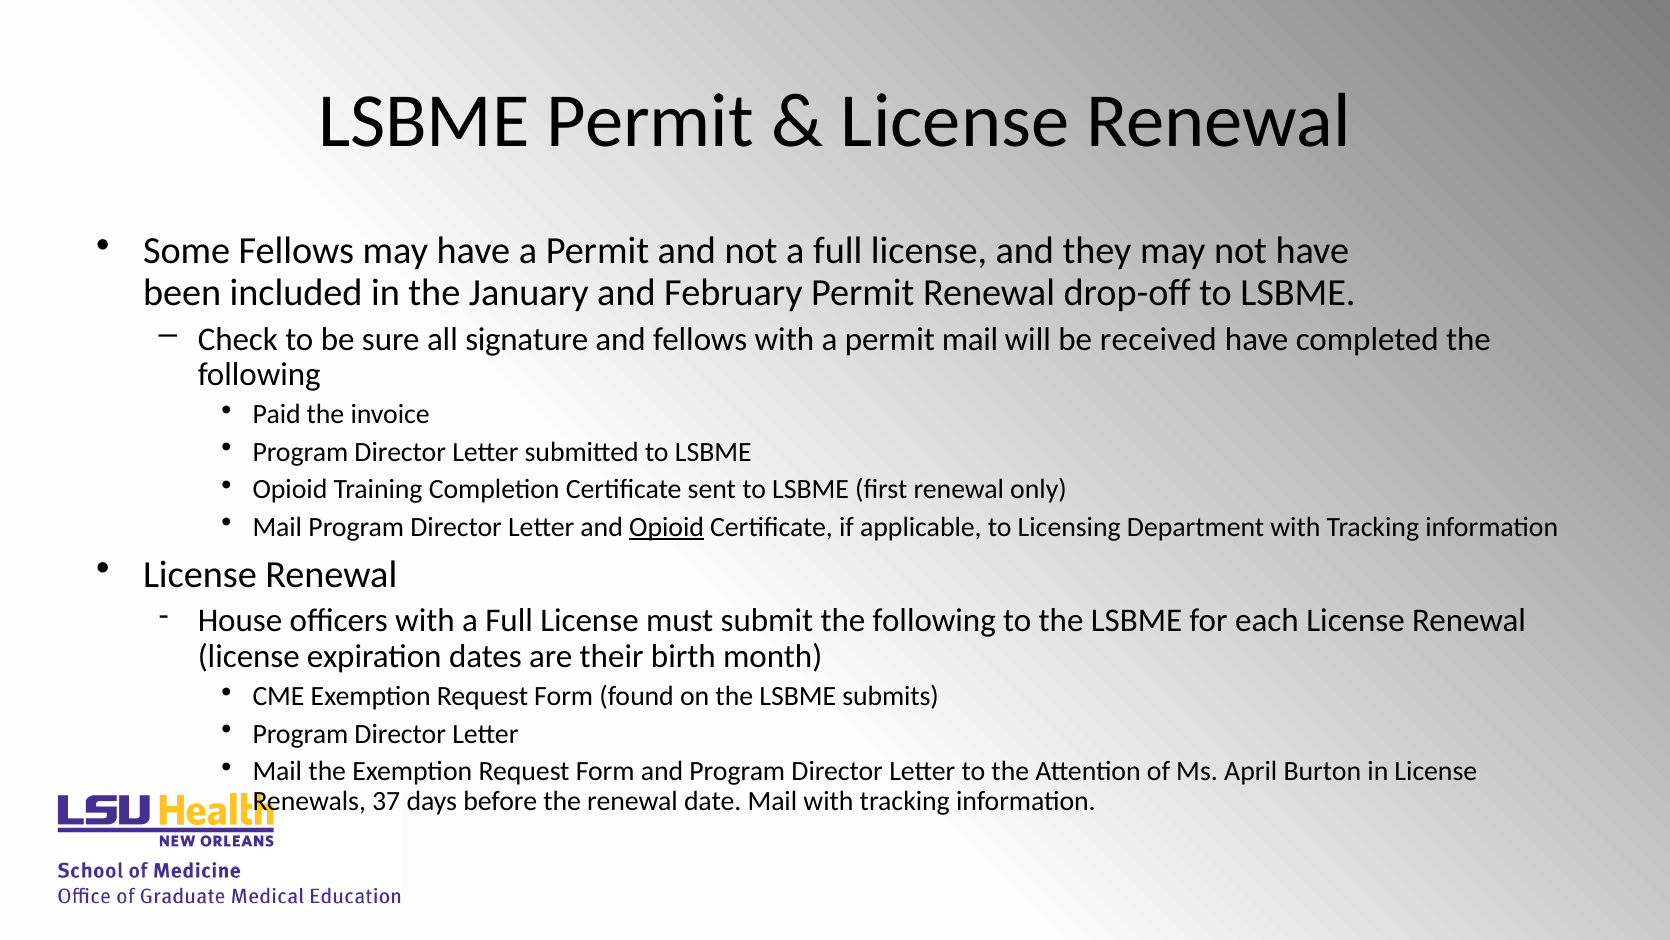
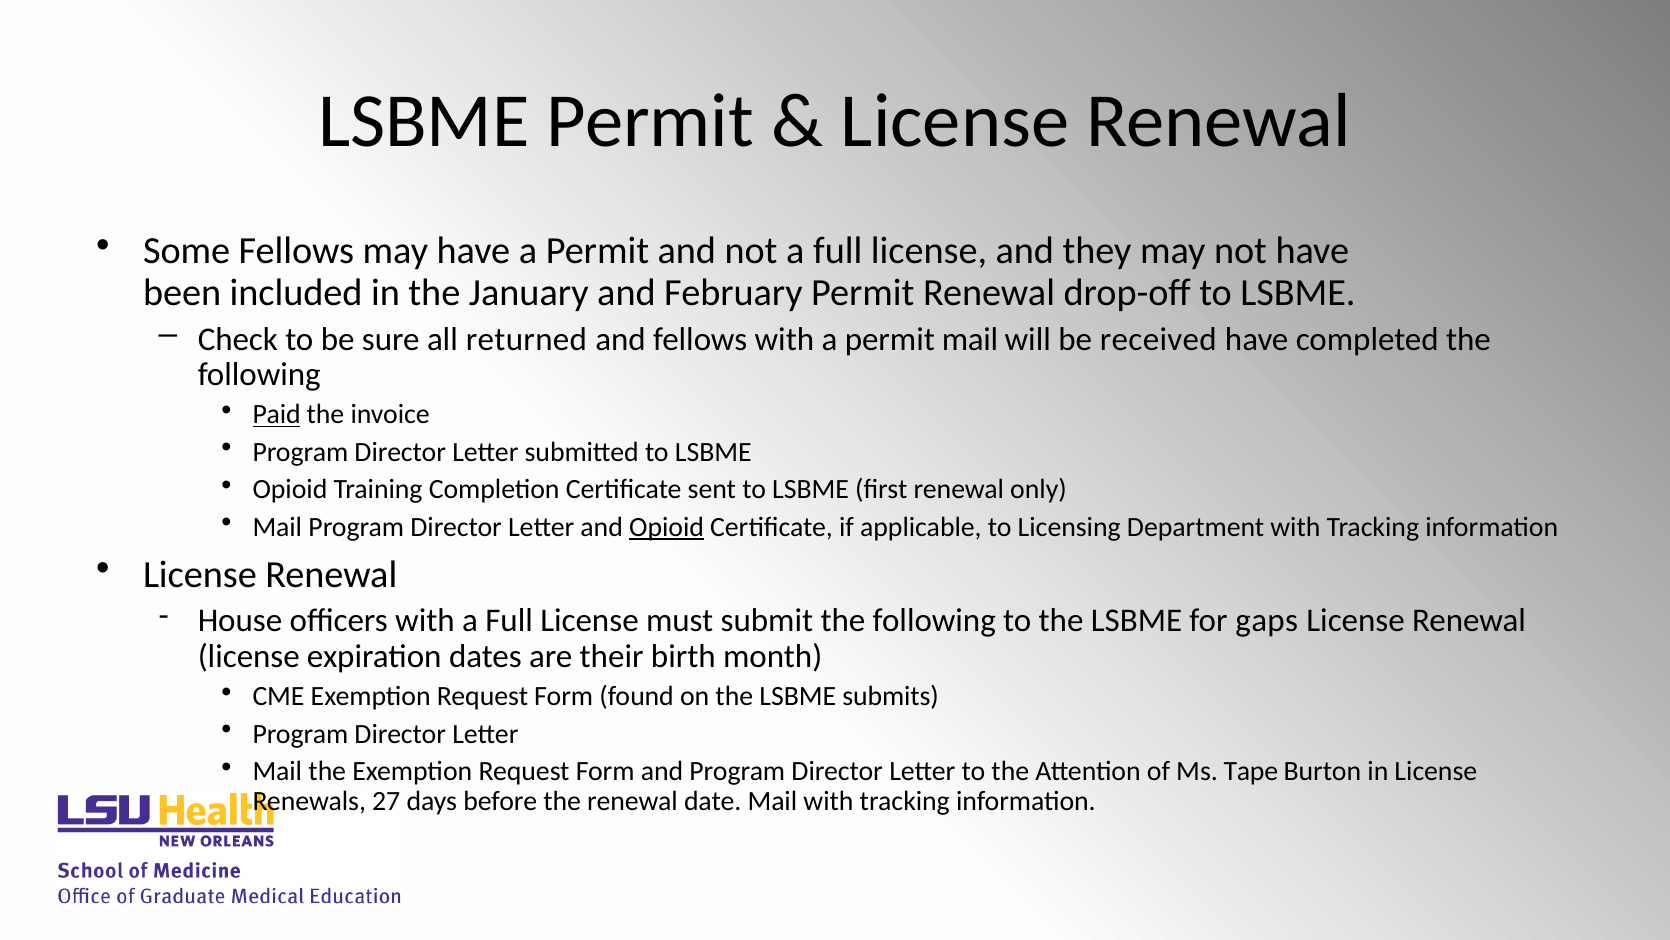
signature: signature -> returned
Paid underline: none -> present
each: each -> gaps
April: April -> Tape
37: 37 -> 27
